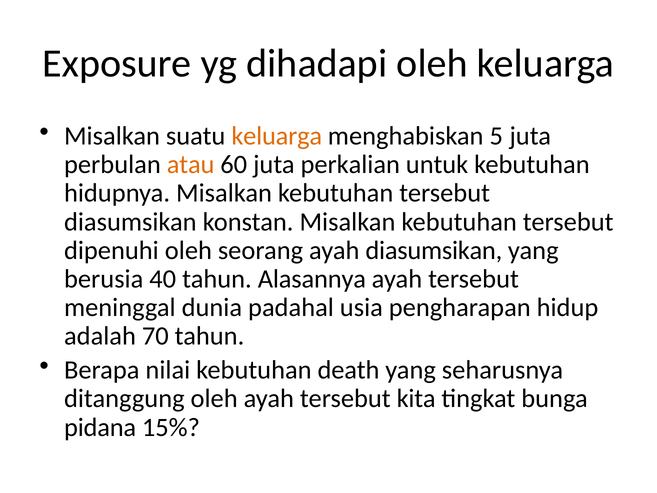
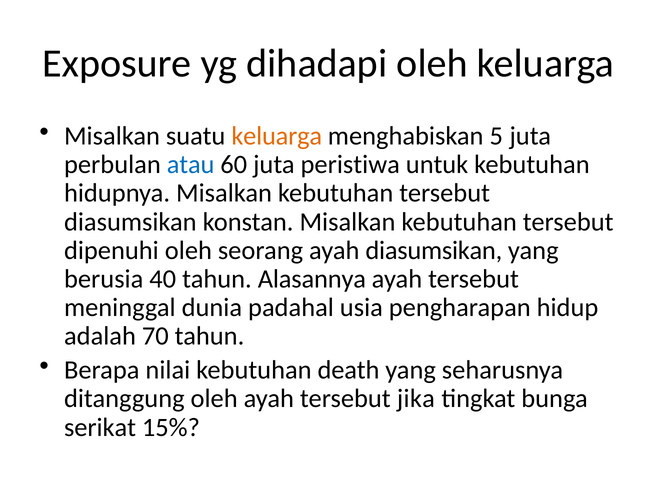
atau colour: orange -> blue
perkalian: perkalian -> peristiwa
kita: kita -> jika
pidana: pidana -> serikat
